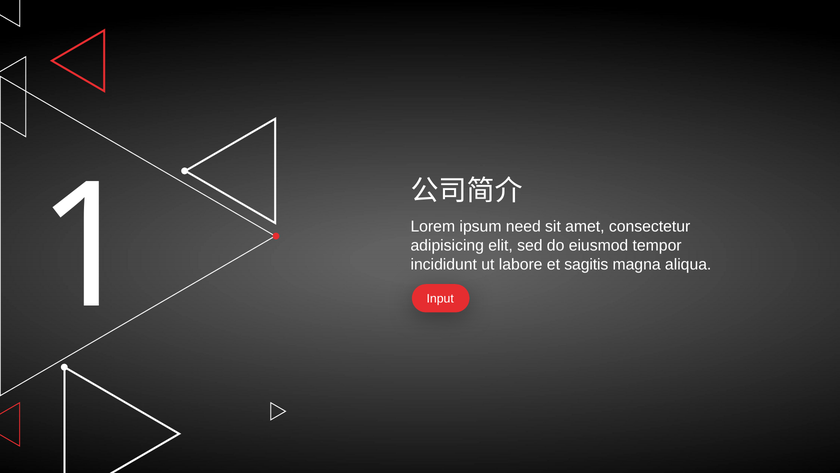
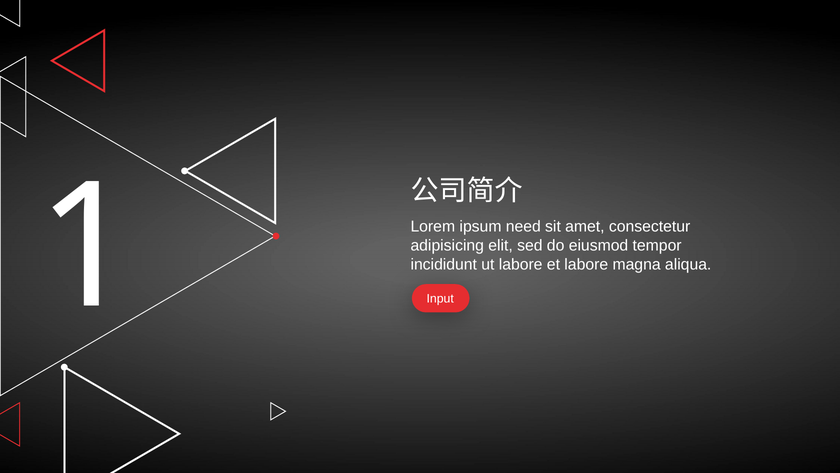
et sagitis: sagitis -> labore
